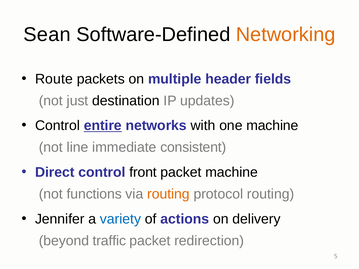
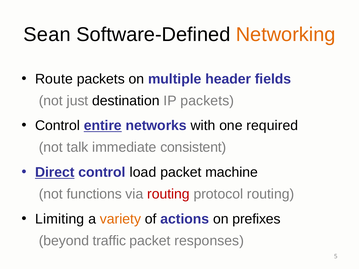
IP updates: updates -> packets
one machine: machine -> required
line: line -> talk
Direct underline: none -> present
front: front -> load
routing at (168, 194) colour: orange -> red
Jennifer: Jennifer -> Limiting
variety colour: blue -> orange
delivery: delivery -> prefixes
redirection: redirection -> responses
